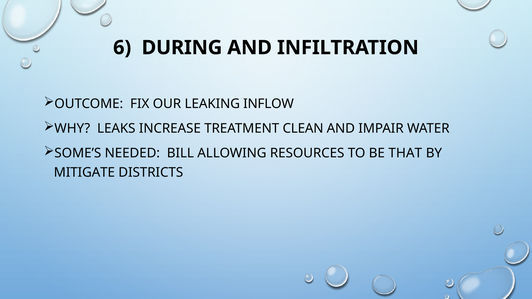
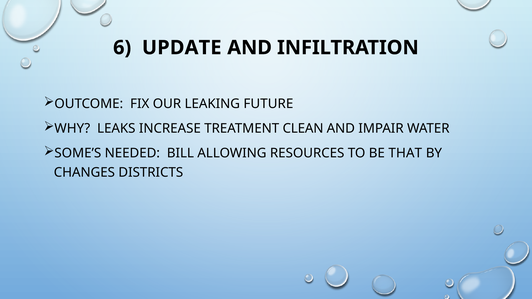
DURING: DURING -> UPDATE
INFLOW: INFLOW -> FUTURE
MITIGATE: MITIGATE -> CHANGES
